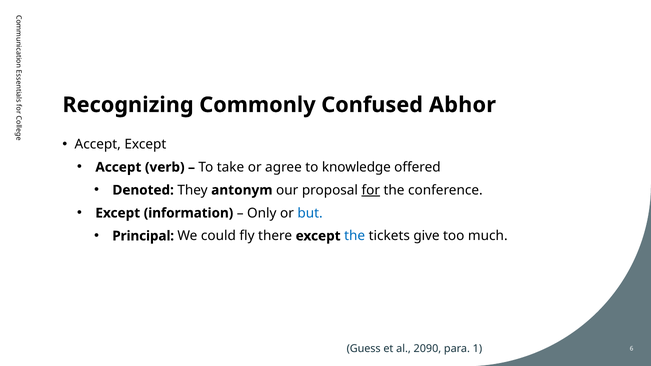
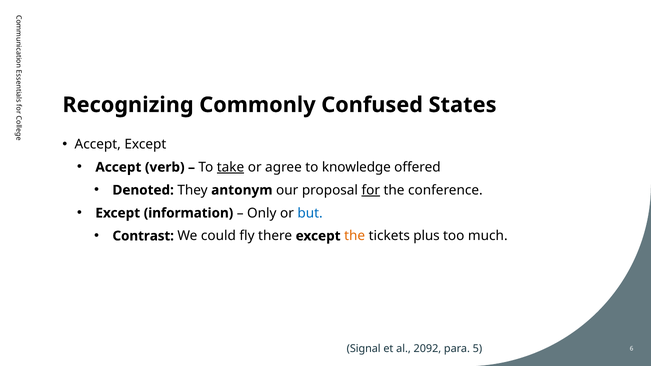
Abhor: Abhor -> States
take underline: none -> present
Principal: Principal -> Contrast
the at (355, 236) colour: blue -> orange
give: give -> plus
Guess: Guess -> Signal
2090: 2090 -> 2092
1: 1 -> 5
